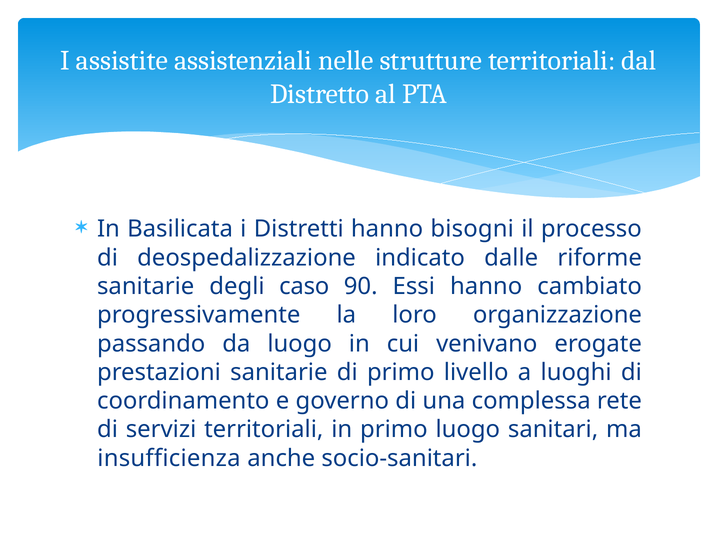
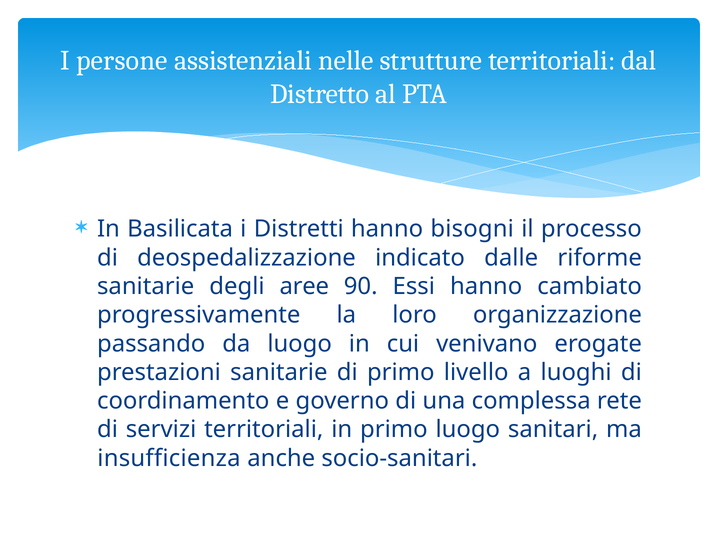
assistite: assistite -> persone
caso: caso -> aree
